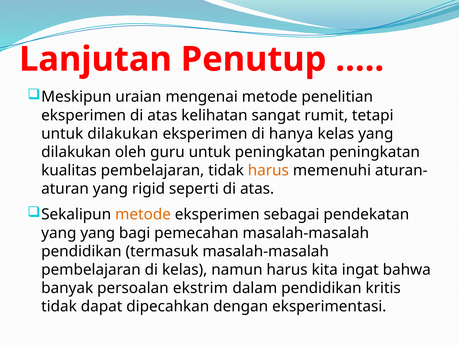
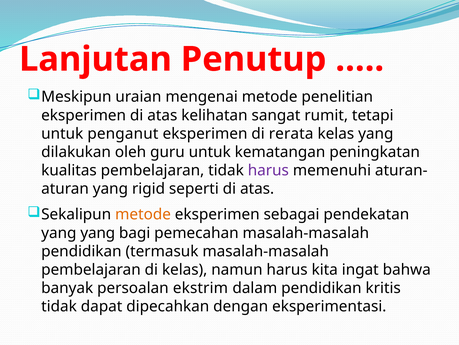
untuk dilakukan: dilakukan -> penganut
hanya: hanya -> rerata
untuk peningkatan: peningkatan -> kematangan
harus at (268, 170) colour: orange -> purple
